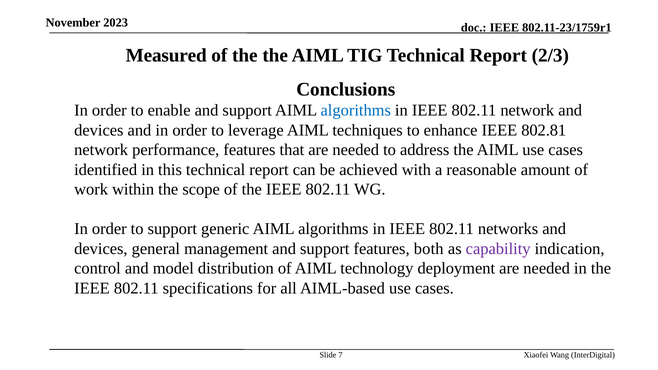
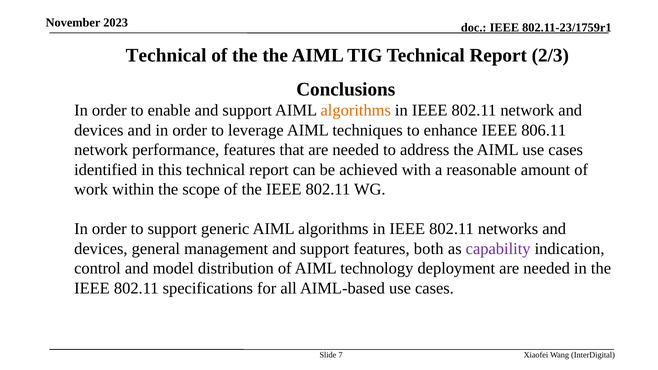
Measured at (166, 55): Measured -> Technical
algorithms at (356, 111) colour: blue -> orange
802.81: 802.81 -> 806.11
